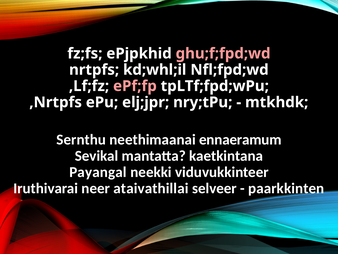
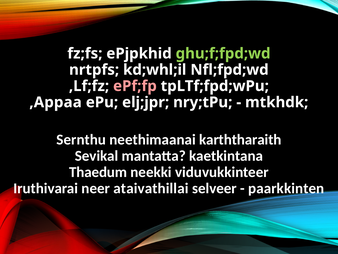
ghu;f;fpd;wd colour: pink -> light green
,Nrtpfs: ,Nrtpfs -> ,Appaa
ennaeramum: ennaeramum -> karththaraith
Payangal: Payangal -> Thaedum
